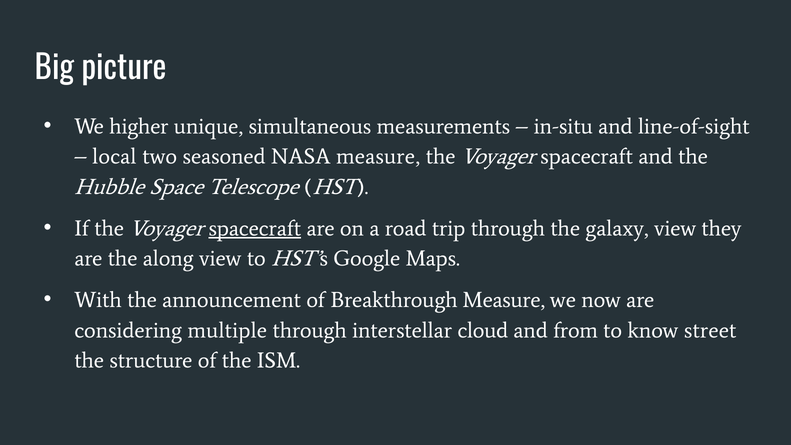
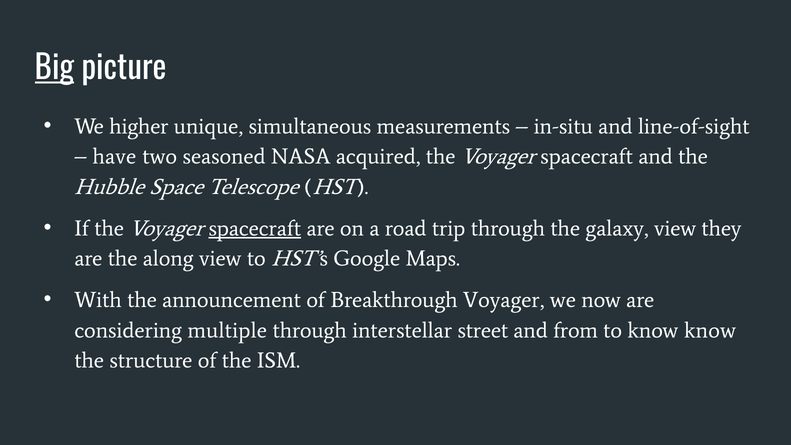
Big underline: none -> present
local: local -> have
NASA measure: measure -> acquired
Breakthrough Measure: Measure -> Voyager
cloud: cloud -> street
know street: street -> know
